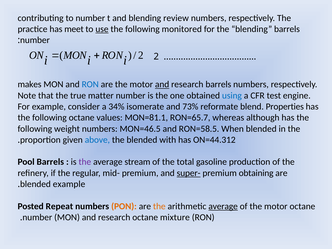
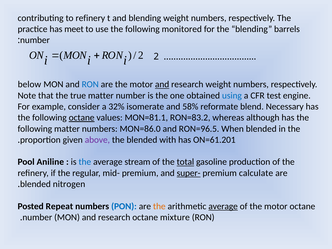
to number: number -> refinery
blending review: review -> weight
use underline: present -> none
makes: makes -> below
research barrels: barrels -> weight
34%: 34% -> 32%
73%: 73% -> 58%
Properties: Properties -> Necessary
octane at (82, 118) underline: none -> present
RON=65.7: RON=65.7 -> RON=83.2
following weight: weight -> matter
MON=46.5: MON=46.5 -> MON=86.0
RON=58.5: RON=58.5 -> RON=96.5
above colour: blue -> purple
ON=44.312: ON=44.312 -> ON=61.201
Pool Barrels: Barrels -> Aniline
the at (85, 162) colour: purple -> blue
total underline: none -> present
obtaining: obtaining -> calculate
blended example: example -> nitrogen
PON colour: orange -> blue
